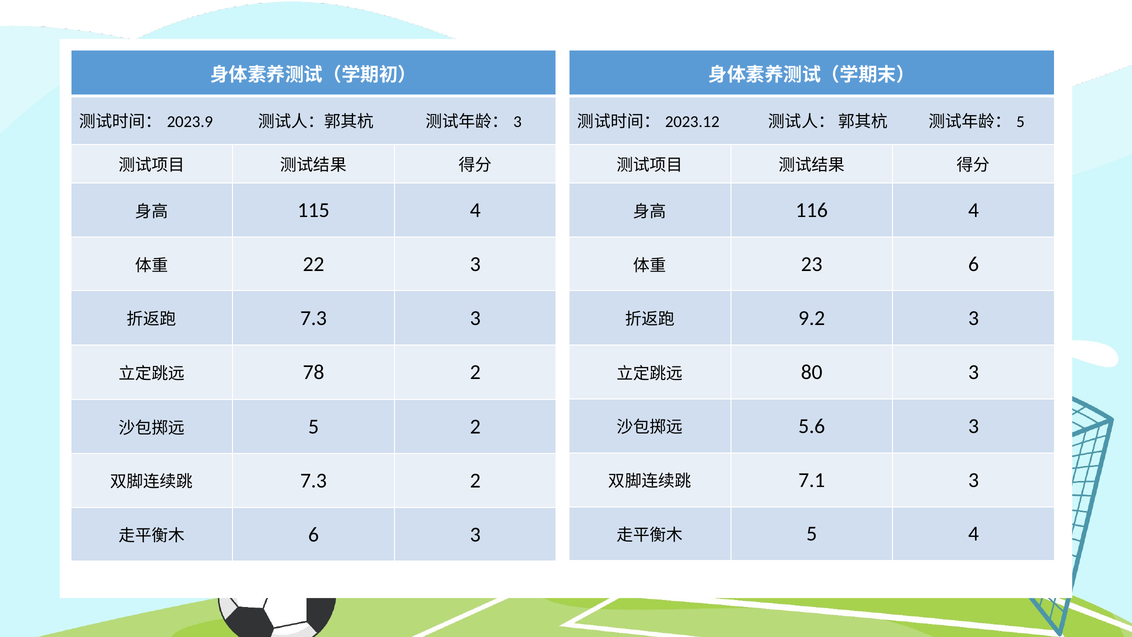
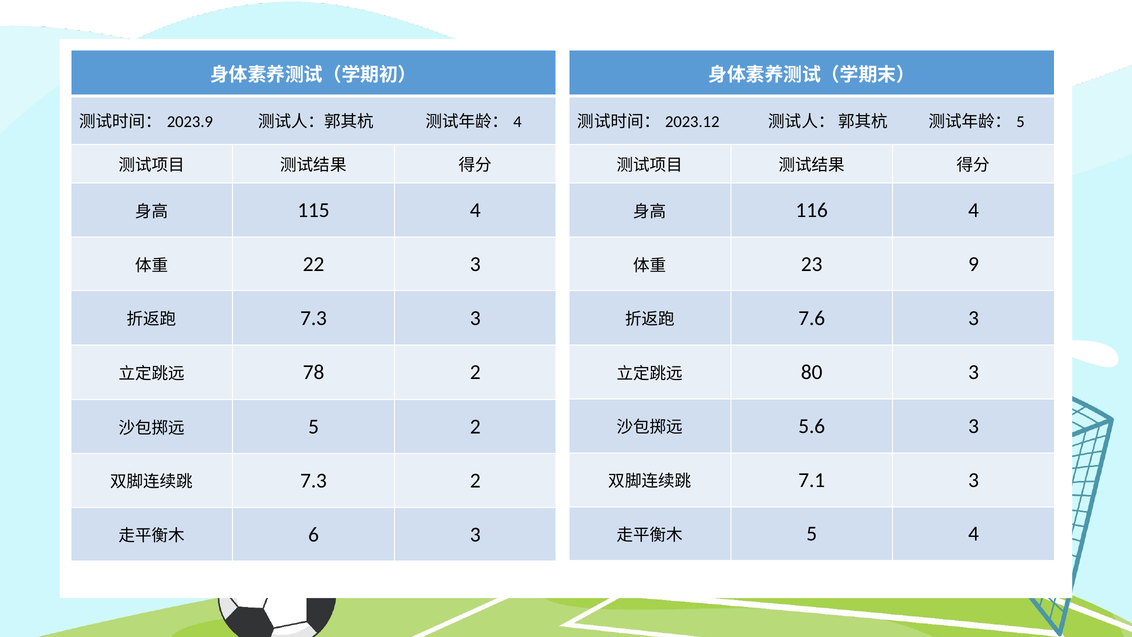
3 at (518, 122): 3 -> 4
23 6: 6 -> 9
9.2: 9.2 -> 7.6
